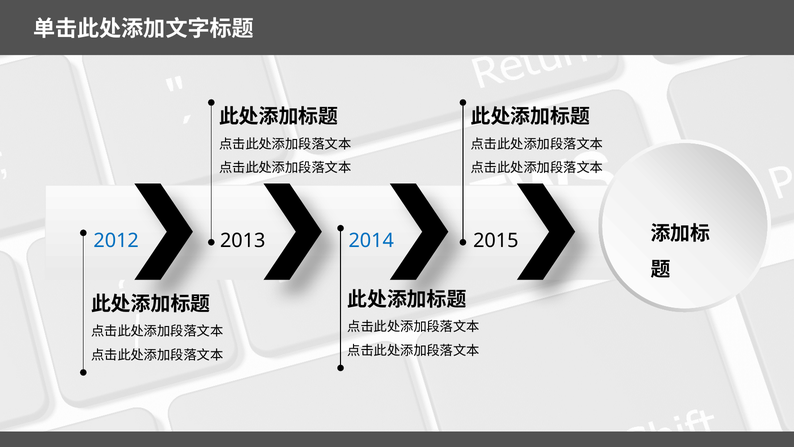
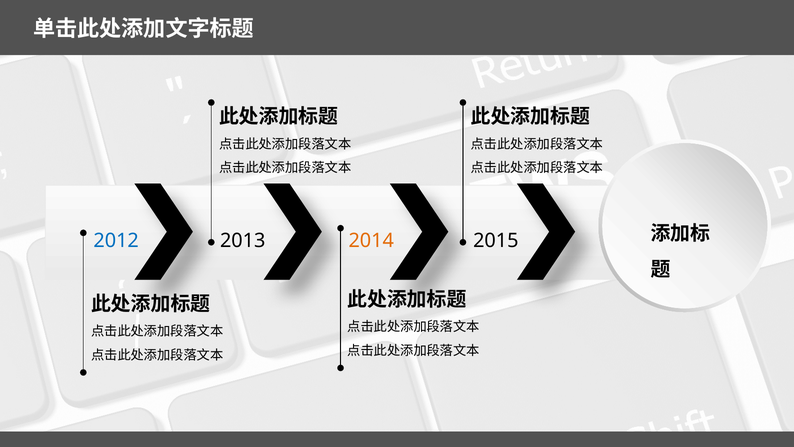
2014 colour: blue -> orange
